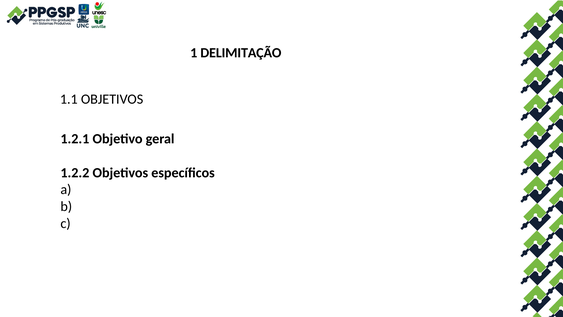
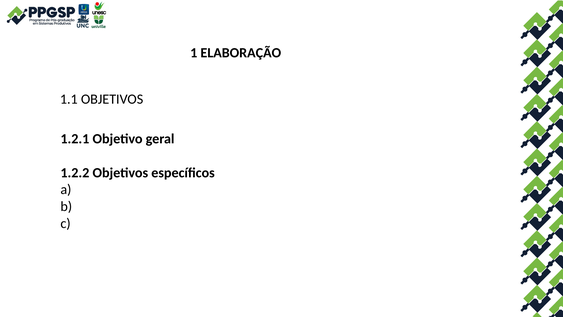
DELIMITAÇÃO: DELIMITAÇÃO -> ELABORAÇÃO
